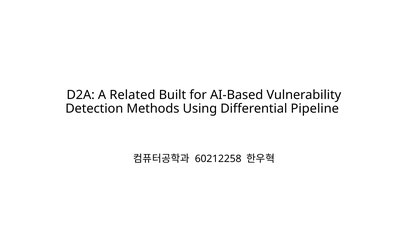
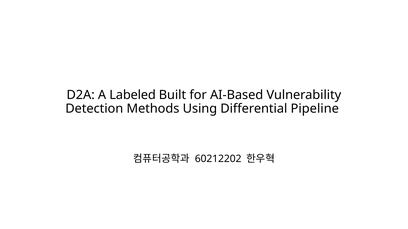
Related: Related -> Labeled
60212258: 60212258 -> 60212202
